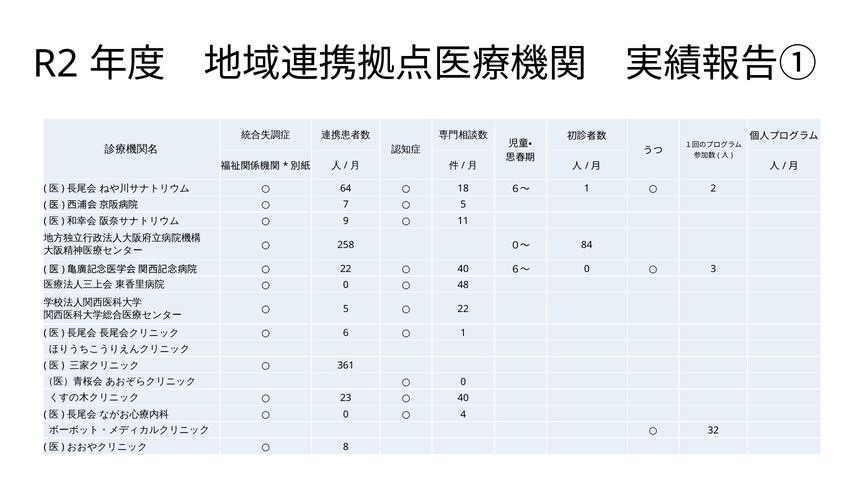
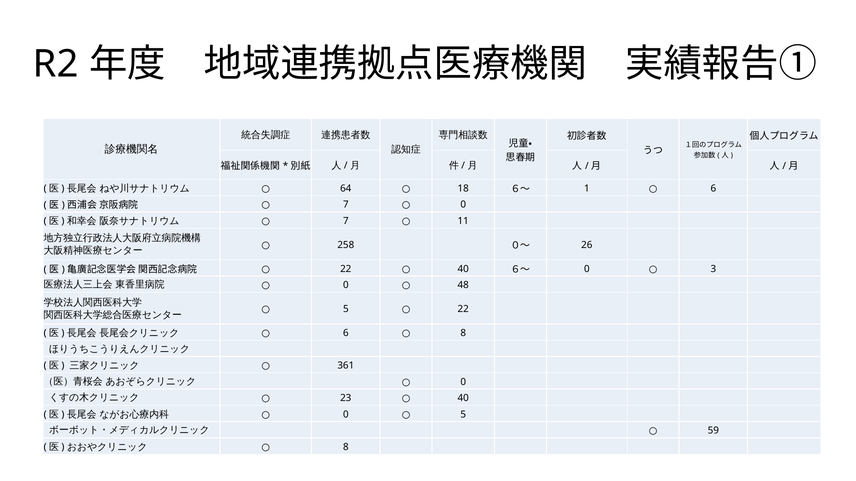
2 at (713, 189): 2 -> 6
5 at (463, 205): 5 -> 0
9 at (346, 221): 9 -> 7
84: 84 -> 26
1 at (463, 333): 1 -> 8
4 at (463, 415): 4 -> 5
32: 32 -> 59
